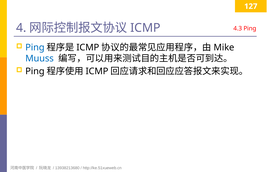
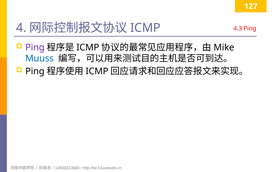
Ping at (35, 47) colour: blue -> purple
